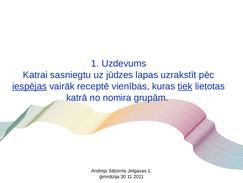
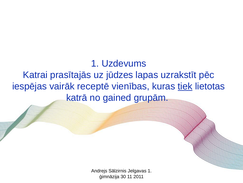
sasniegtu: sasniegtu -> prasītajās
iespējas underline: present -> none
nomira: nomira -> gained
